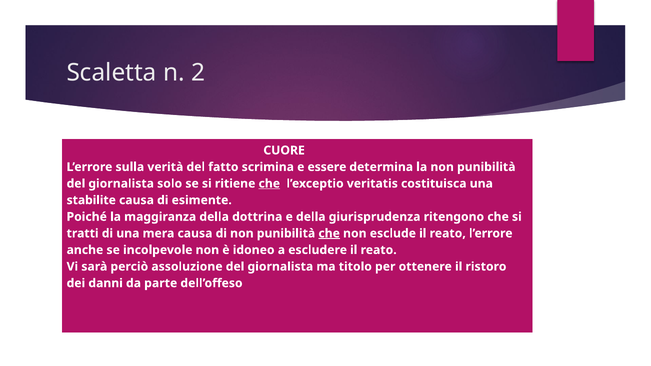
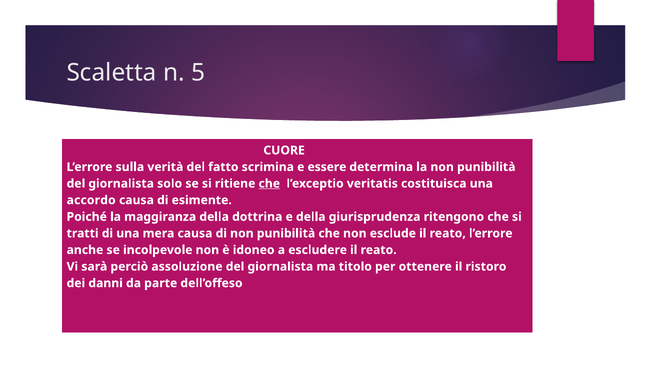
2: 2 -> 5
stabilite: stabilite -> accordo
che at (329, 233) underline: present -> none
